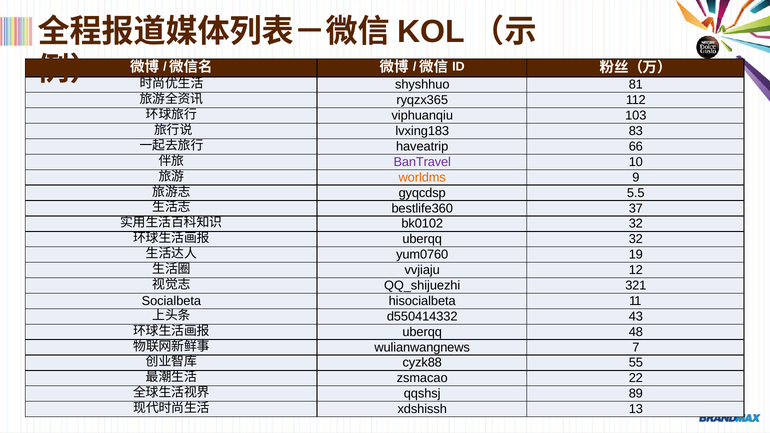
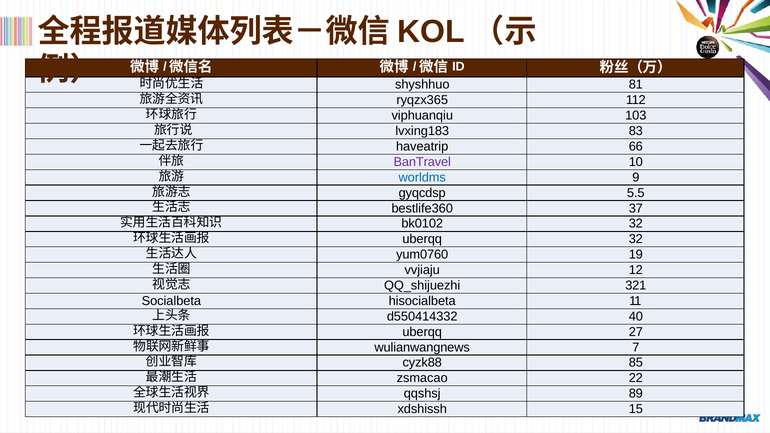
worldms colour: orange -> blue
43: 43 -> 40
48: 48 -> 27
55: 55 -> 85
13: 13 -> 15
